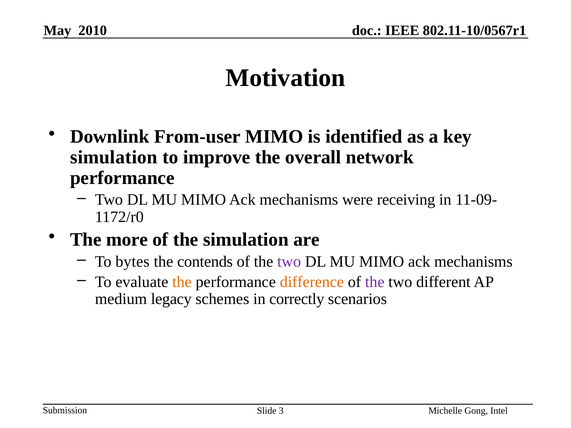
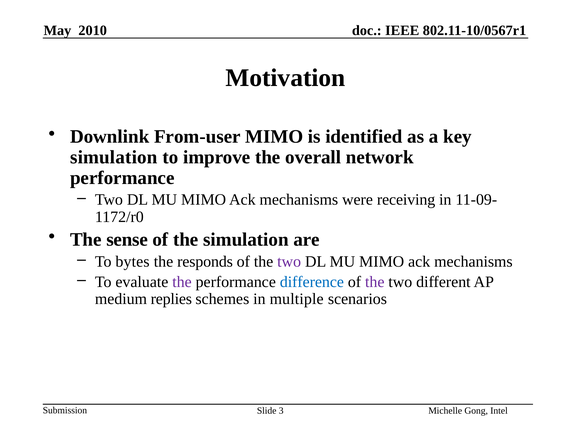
more: more -> sense
contends: contends -> responds
the at (182, 282) colour: orange -> purple
difference colour: orange -> blue
legacy: legacy -> replies
correctly: correctly -> multiple
